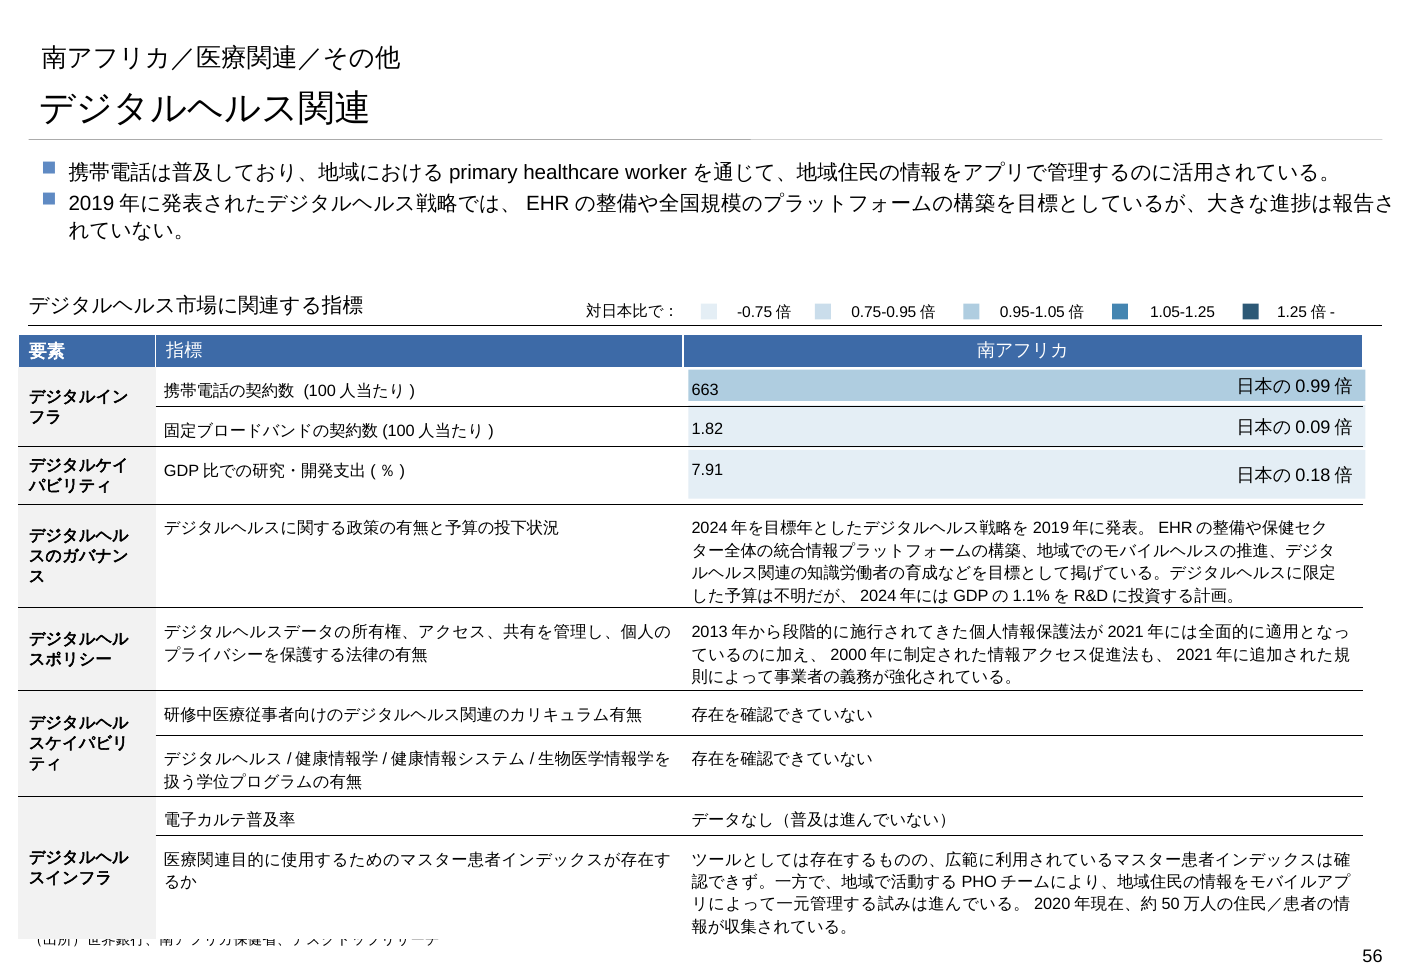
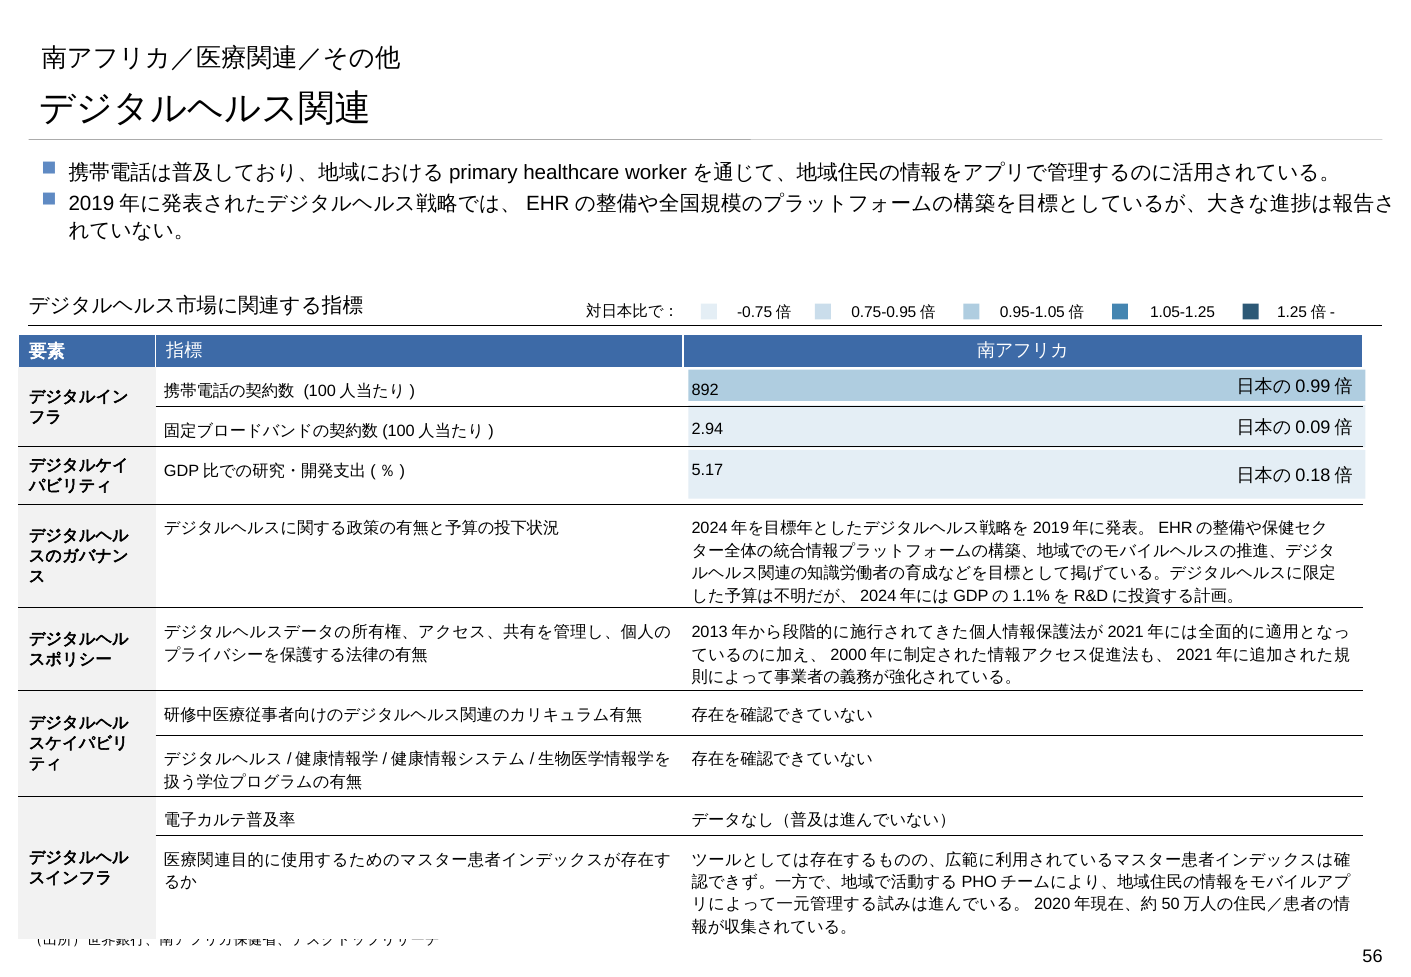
663: 663 -> 892
1.82: 1.82 -> 2.94
7.91: 7.91 -> 5.17
